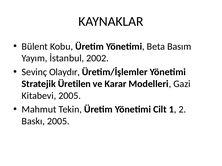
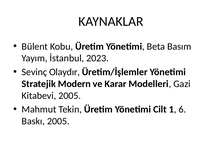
2002: 2002 -> 2023
Üretilen: Üretilen -> Modern
2: 2 -> 6
